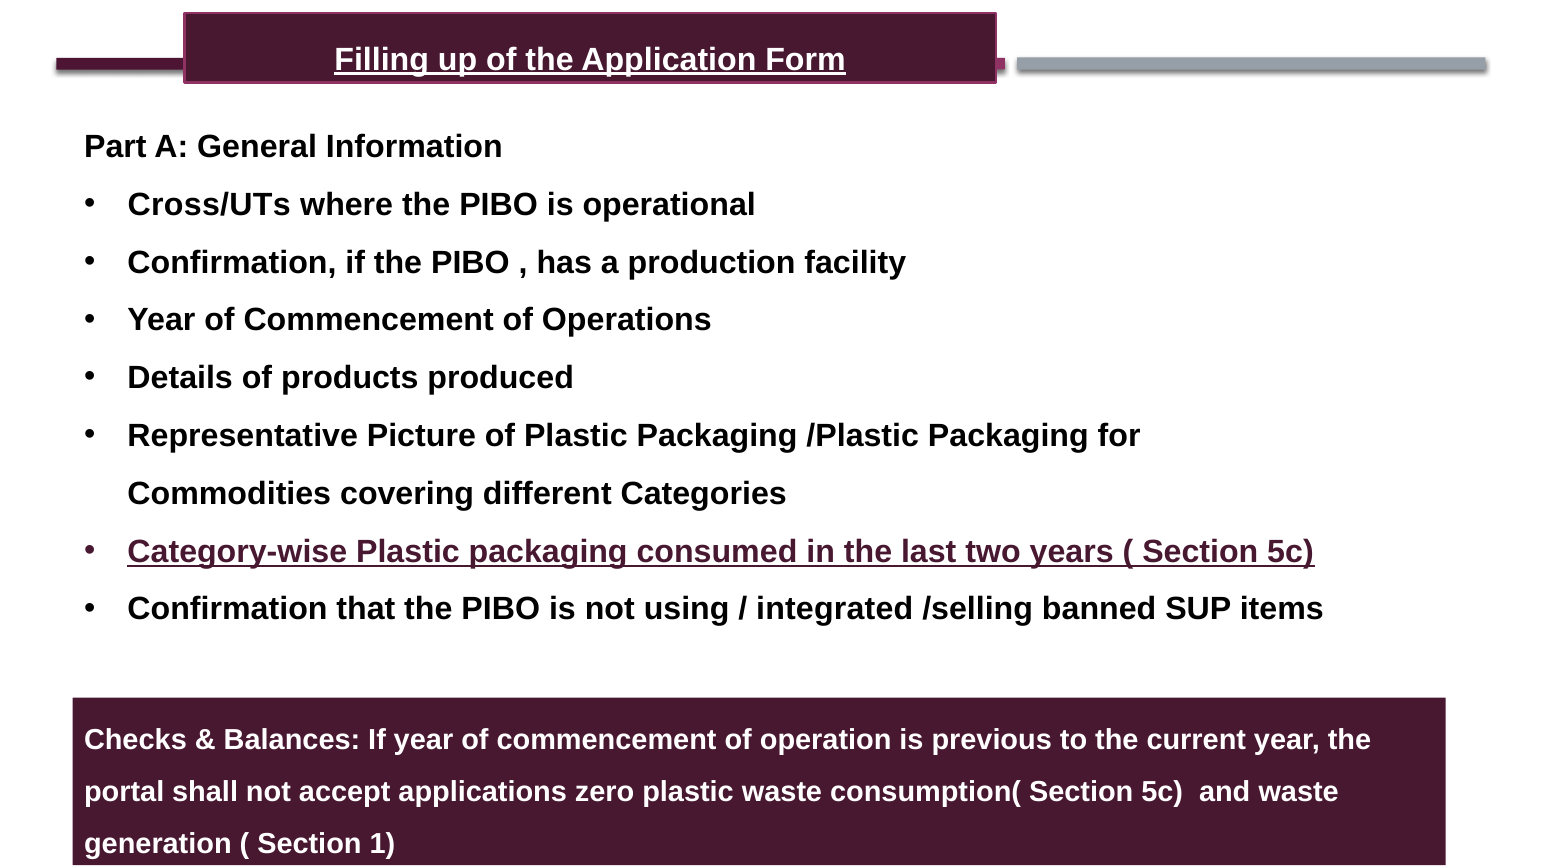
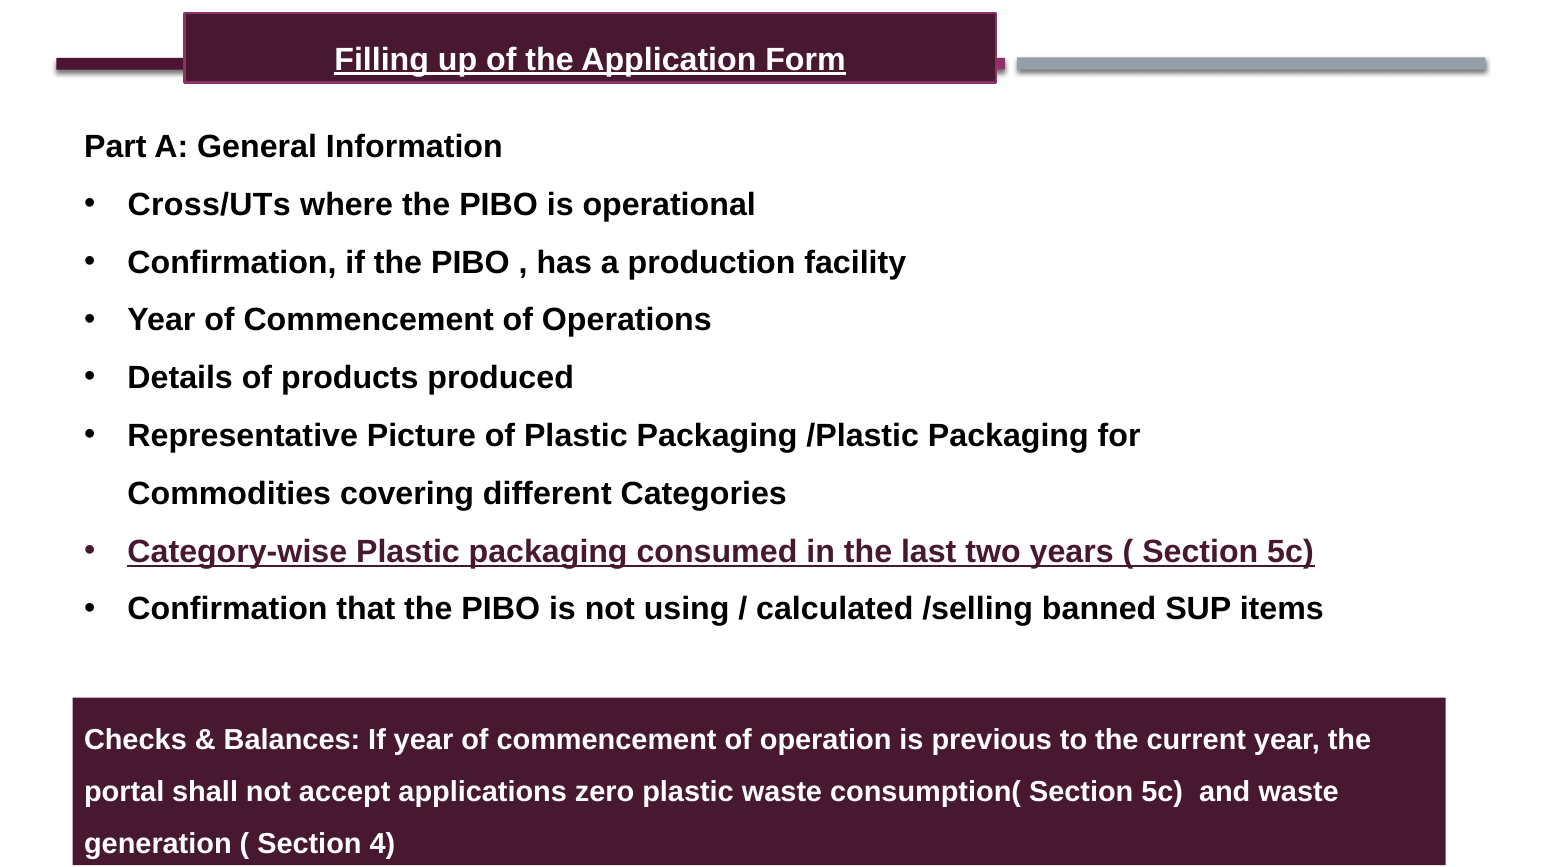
integrated: integrated -> calculated
1: 1 -> 4
